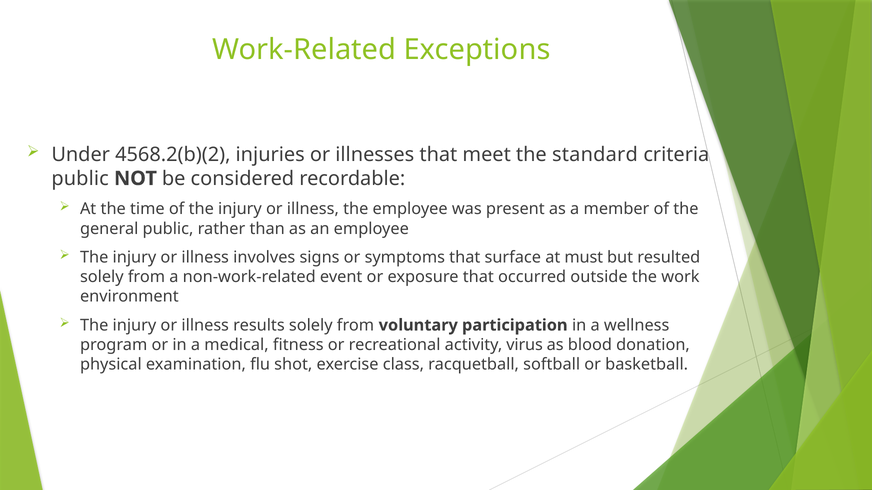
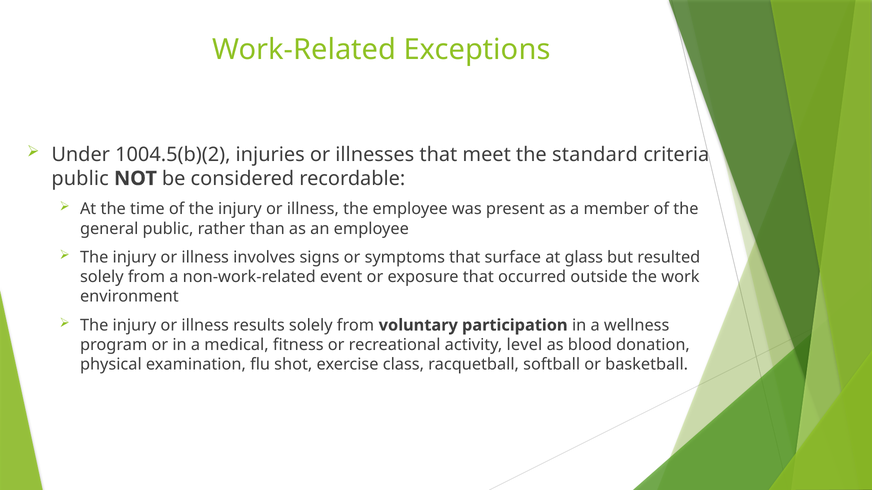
4568.2(b)(2: 4568.2(b)(2 -> 1004.5(b)(2
must: must -> glass
virus: virus -> level
